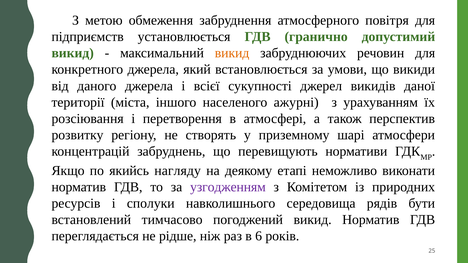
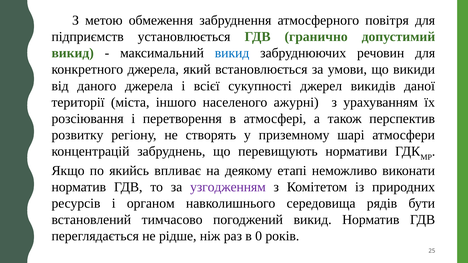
викид at (232, 53) colour: orange -> blue
нагляду: нагляду -> впливає
сполуки: сполуки -> органом
6: 6 -> 0
